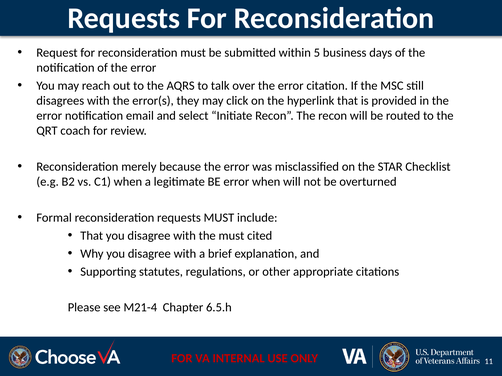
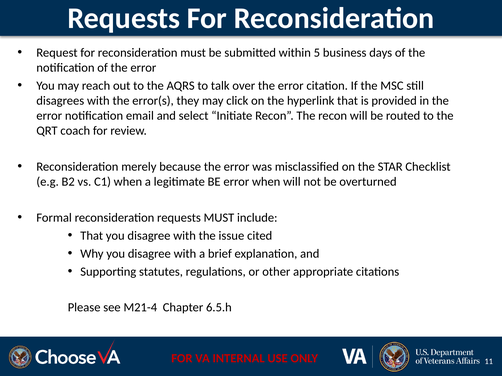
the must: must -> issue
